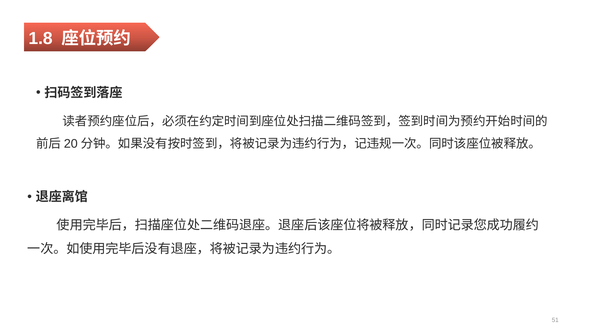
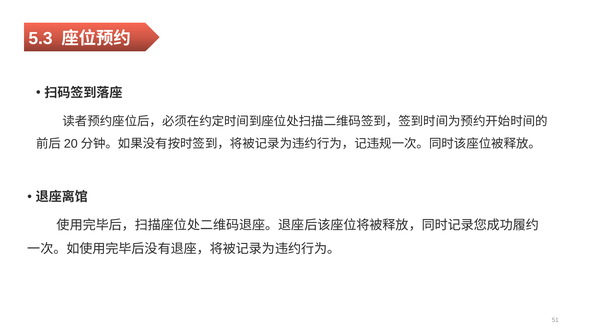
1.8: 1.8 -> 5.3
